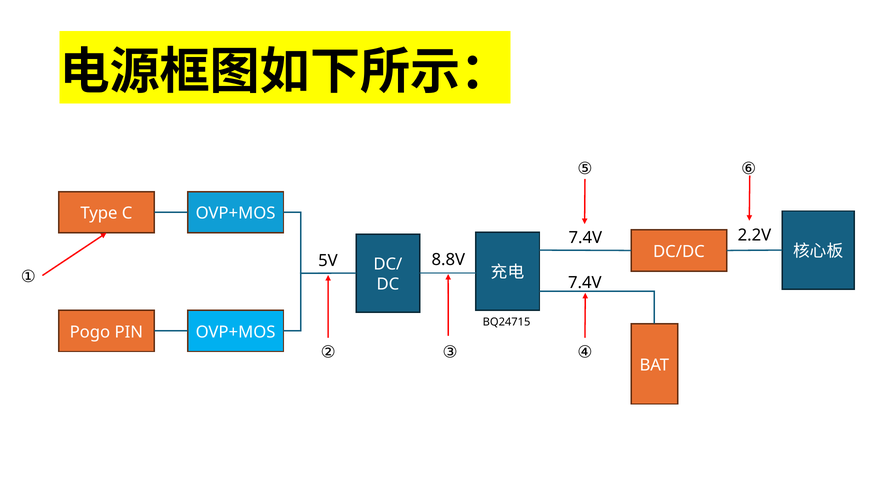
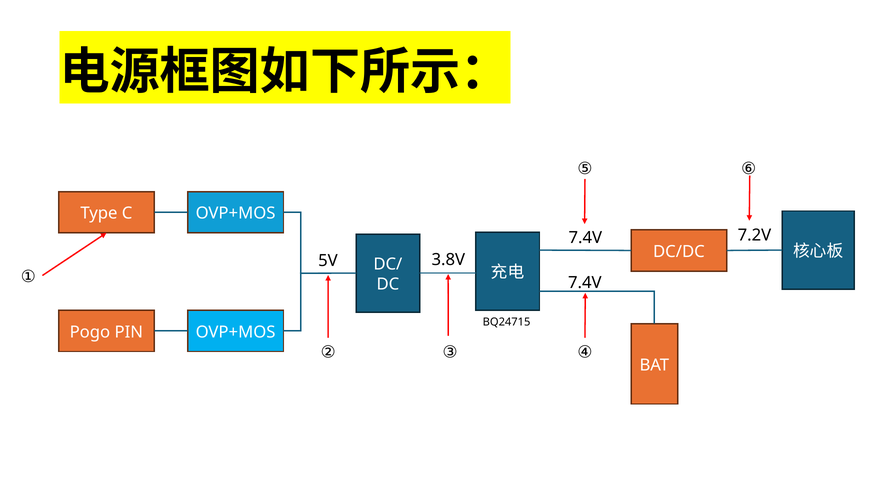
2.2V: 2.2V -> 7.2V
8.8V: 8.8V -> 3.8V
